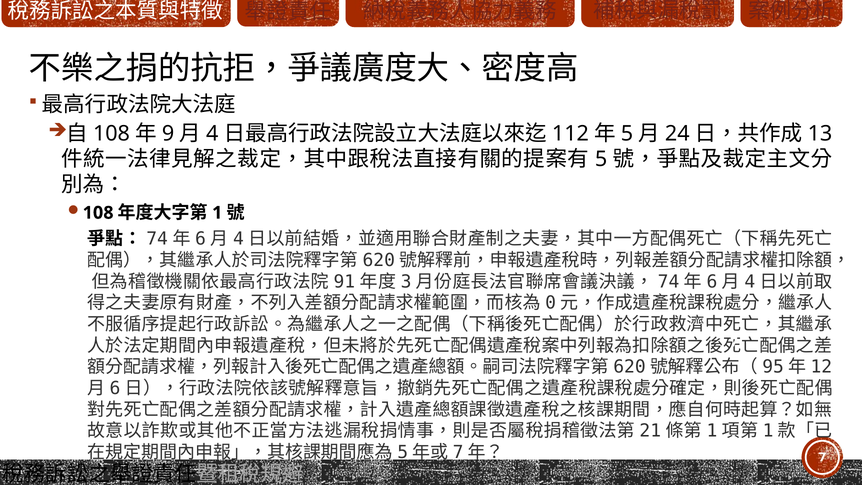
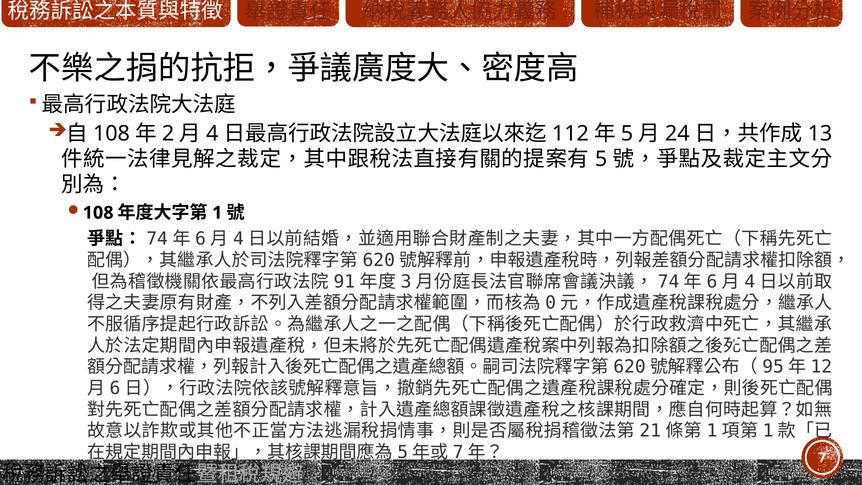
9: 9 -> 2
